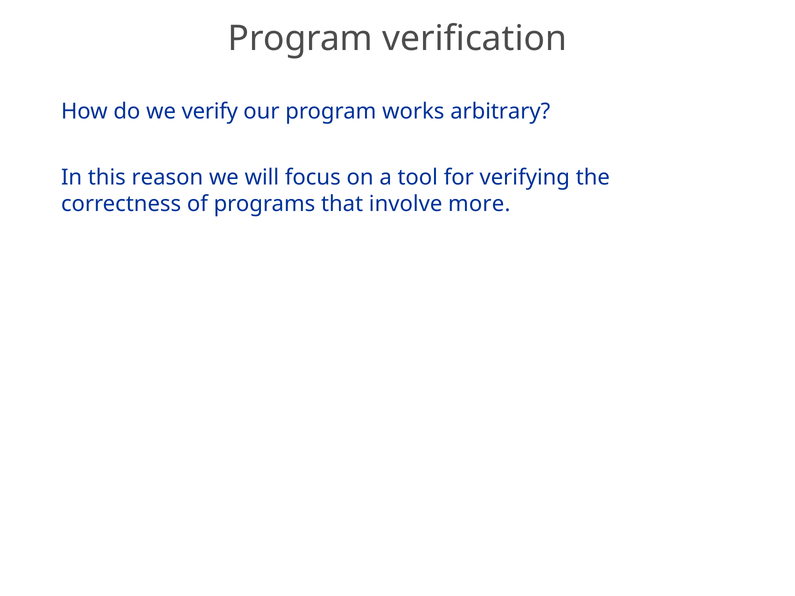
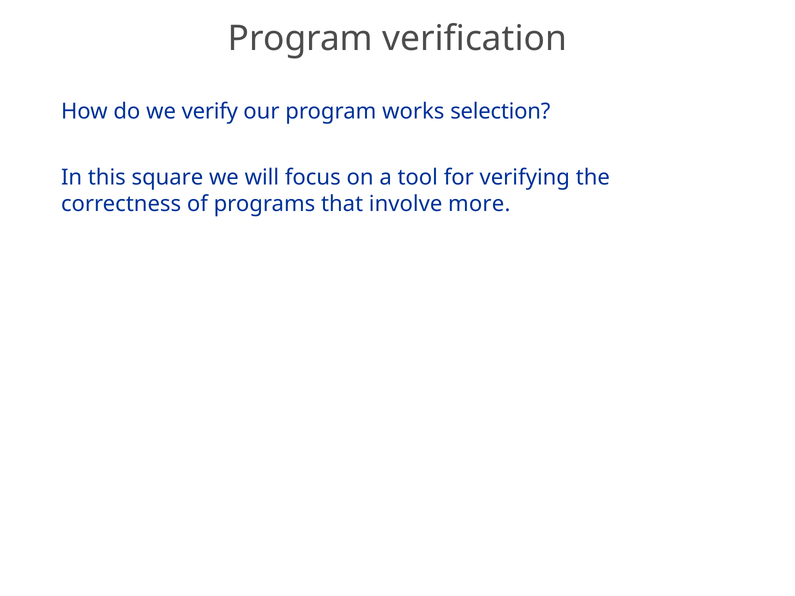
arbitrary: arbitrary -> selection
reason: reason -> square
